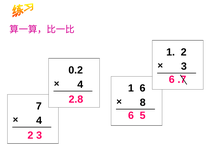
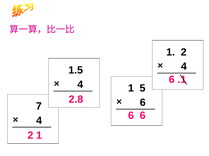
3 at (184, 67): 3 -> 4
0.2: 0.2 -> 1.5
.7: .7 -> .1
1 6: 6 -> 5
8 at (143, 103): 8 -> 6
5 at (143, 116): 5 -> 6
2 3: 3 -> 1
